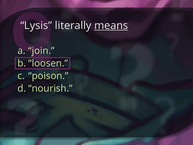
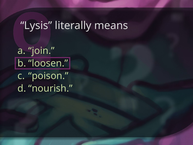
means underline: present -> none
